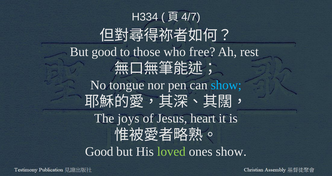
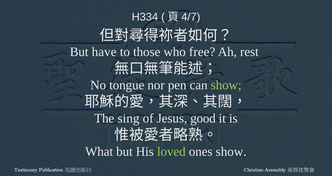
But good: good -> have
show at (226, 85) colour: light blue -> light green
joys: joys -> sing
heart: heart -> good
Good at (99, 152): Good -> What
